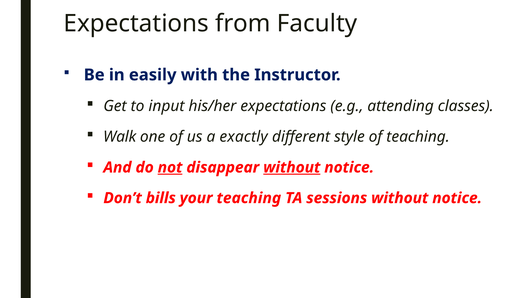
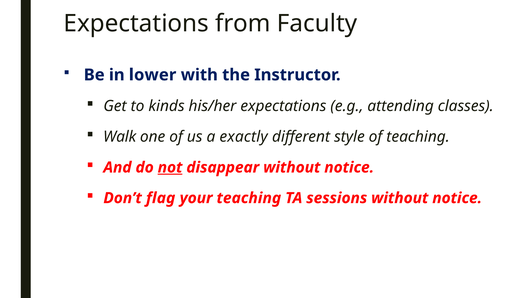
easily: easily -> lower
input: input -> kinds
without at (292, 167) underline: present -> none
bills: bills -> flag
